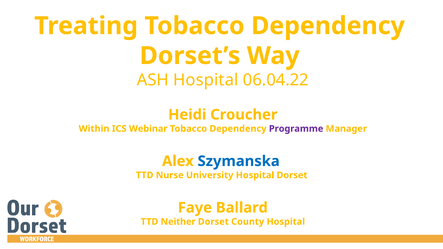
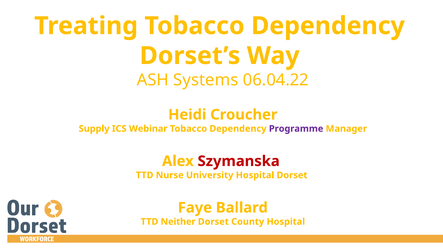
ASH Hospital: Hospital -> Systems
Within: Within -> Supply
Szymanska colour: blue -> red
